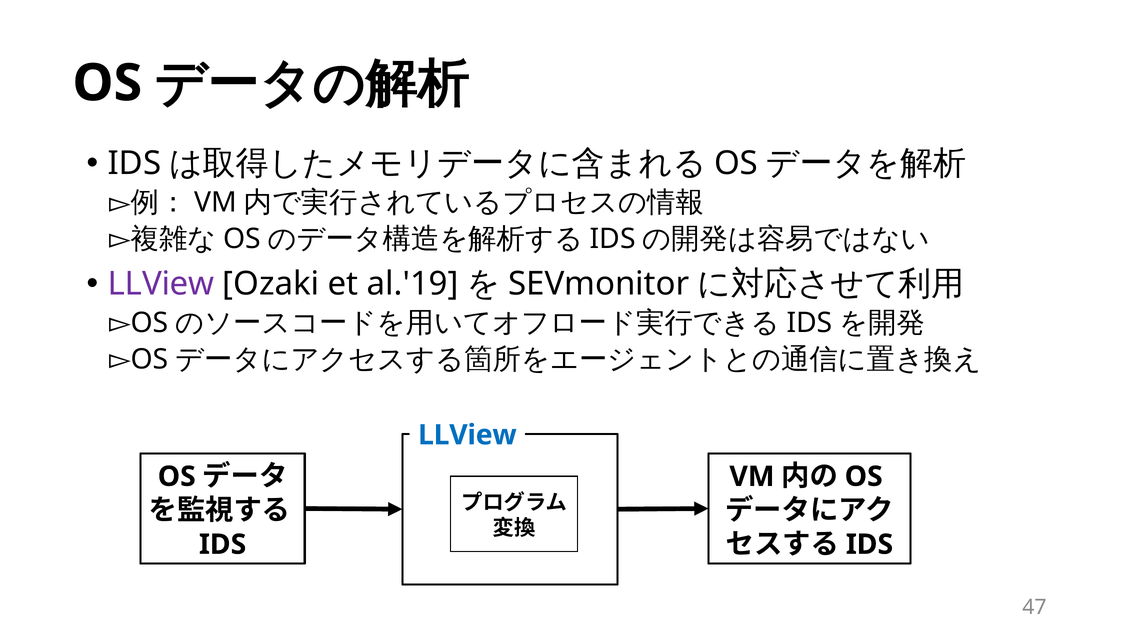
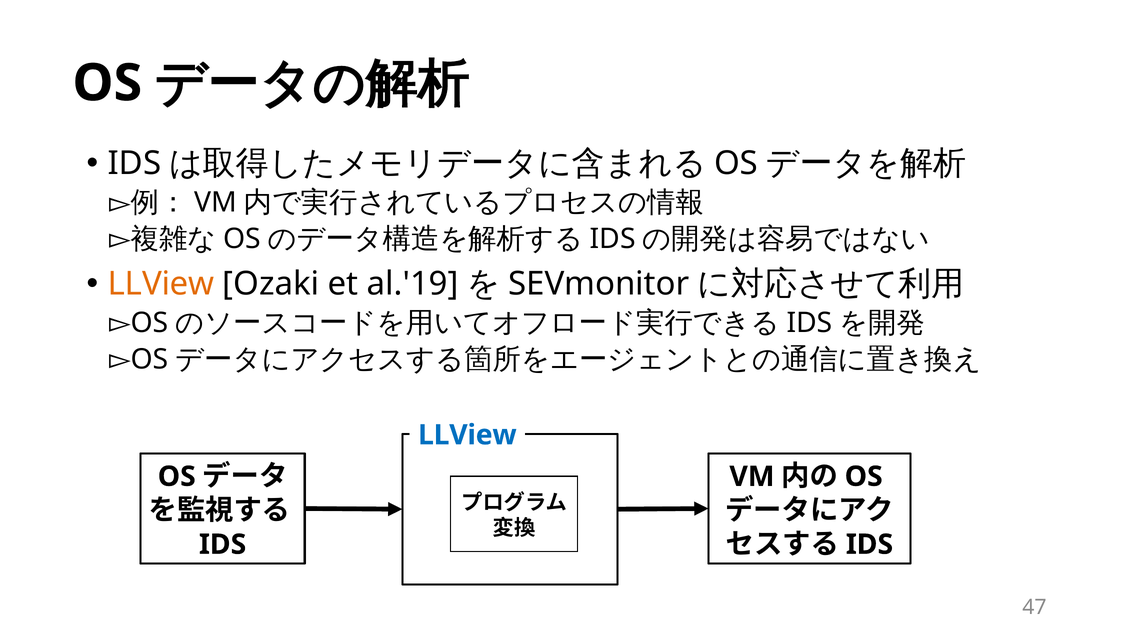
LLView at (161, 284) colour: purple -> orange
